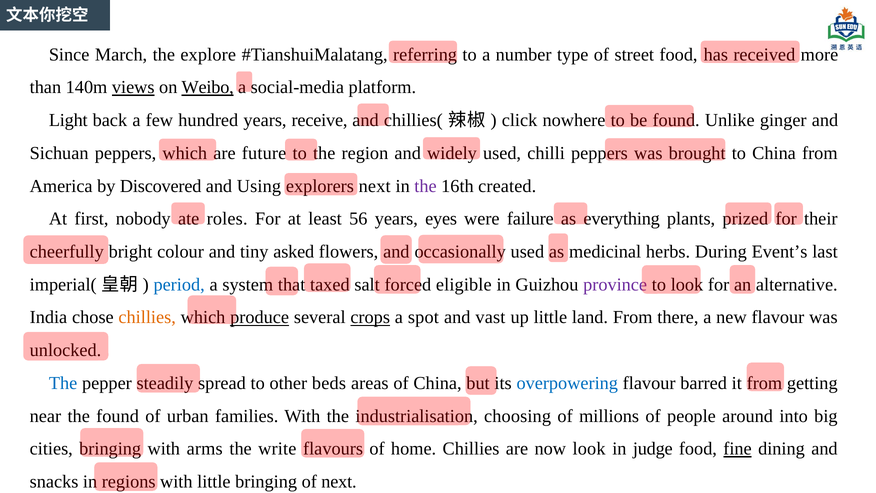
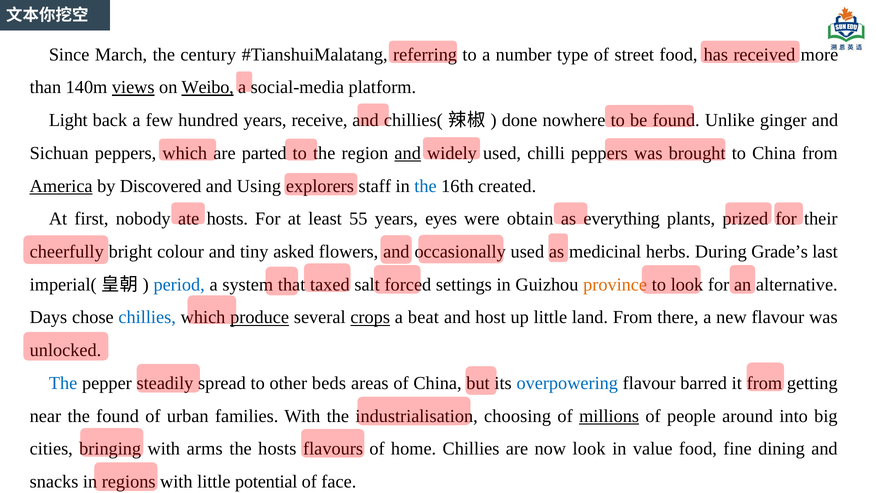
explore: explore -> century
click: click -> done
future: future -> parted
and at (408, 153) underline: none -> present
America underline: none -> present
next at (375, 186): next -> staff
the at (425, 186) colour: purple -> blue
roles at (227, 219): roles -> hosts
56: 56 -> 55
failure: failure -> obtain
Event’s: Event’s -> Grade’s
eligible: eligible -> settings
province colour: purple -> orange
India: India -> Days
chillies at (147, 317) colour: orange -> blue
spot: spot -> beat
vast: vast -> host
millions underline: none -> present
the write: write -> hosts
judge: judge -> value
fine underline: present -> none
little bringing: bringing -> potential
of next: next -> face
